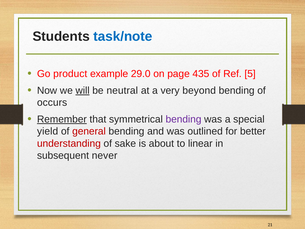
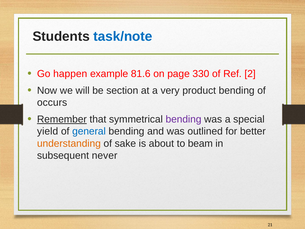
product: product -> happen
29.0: 29.0 -> 81.6
435: 435 -> 330
5: 5 -> 2
will underline: present -> none
neutral: neutral -> section
beyond: beyond -> product
general colour: red -> blue
understanding colour: red -> orange
linear: linear -> beam
